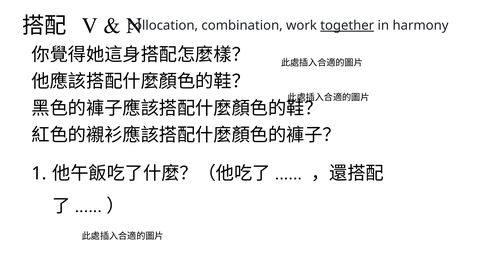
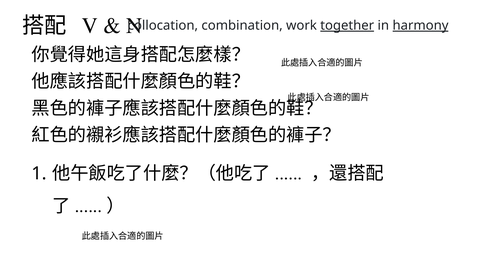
harmony underline: none -> present
